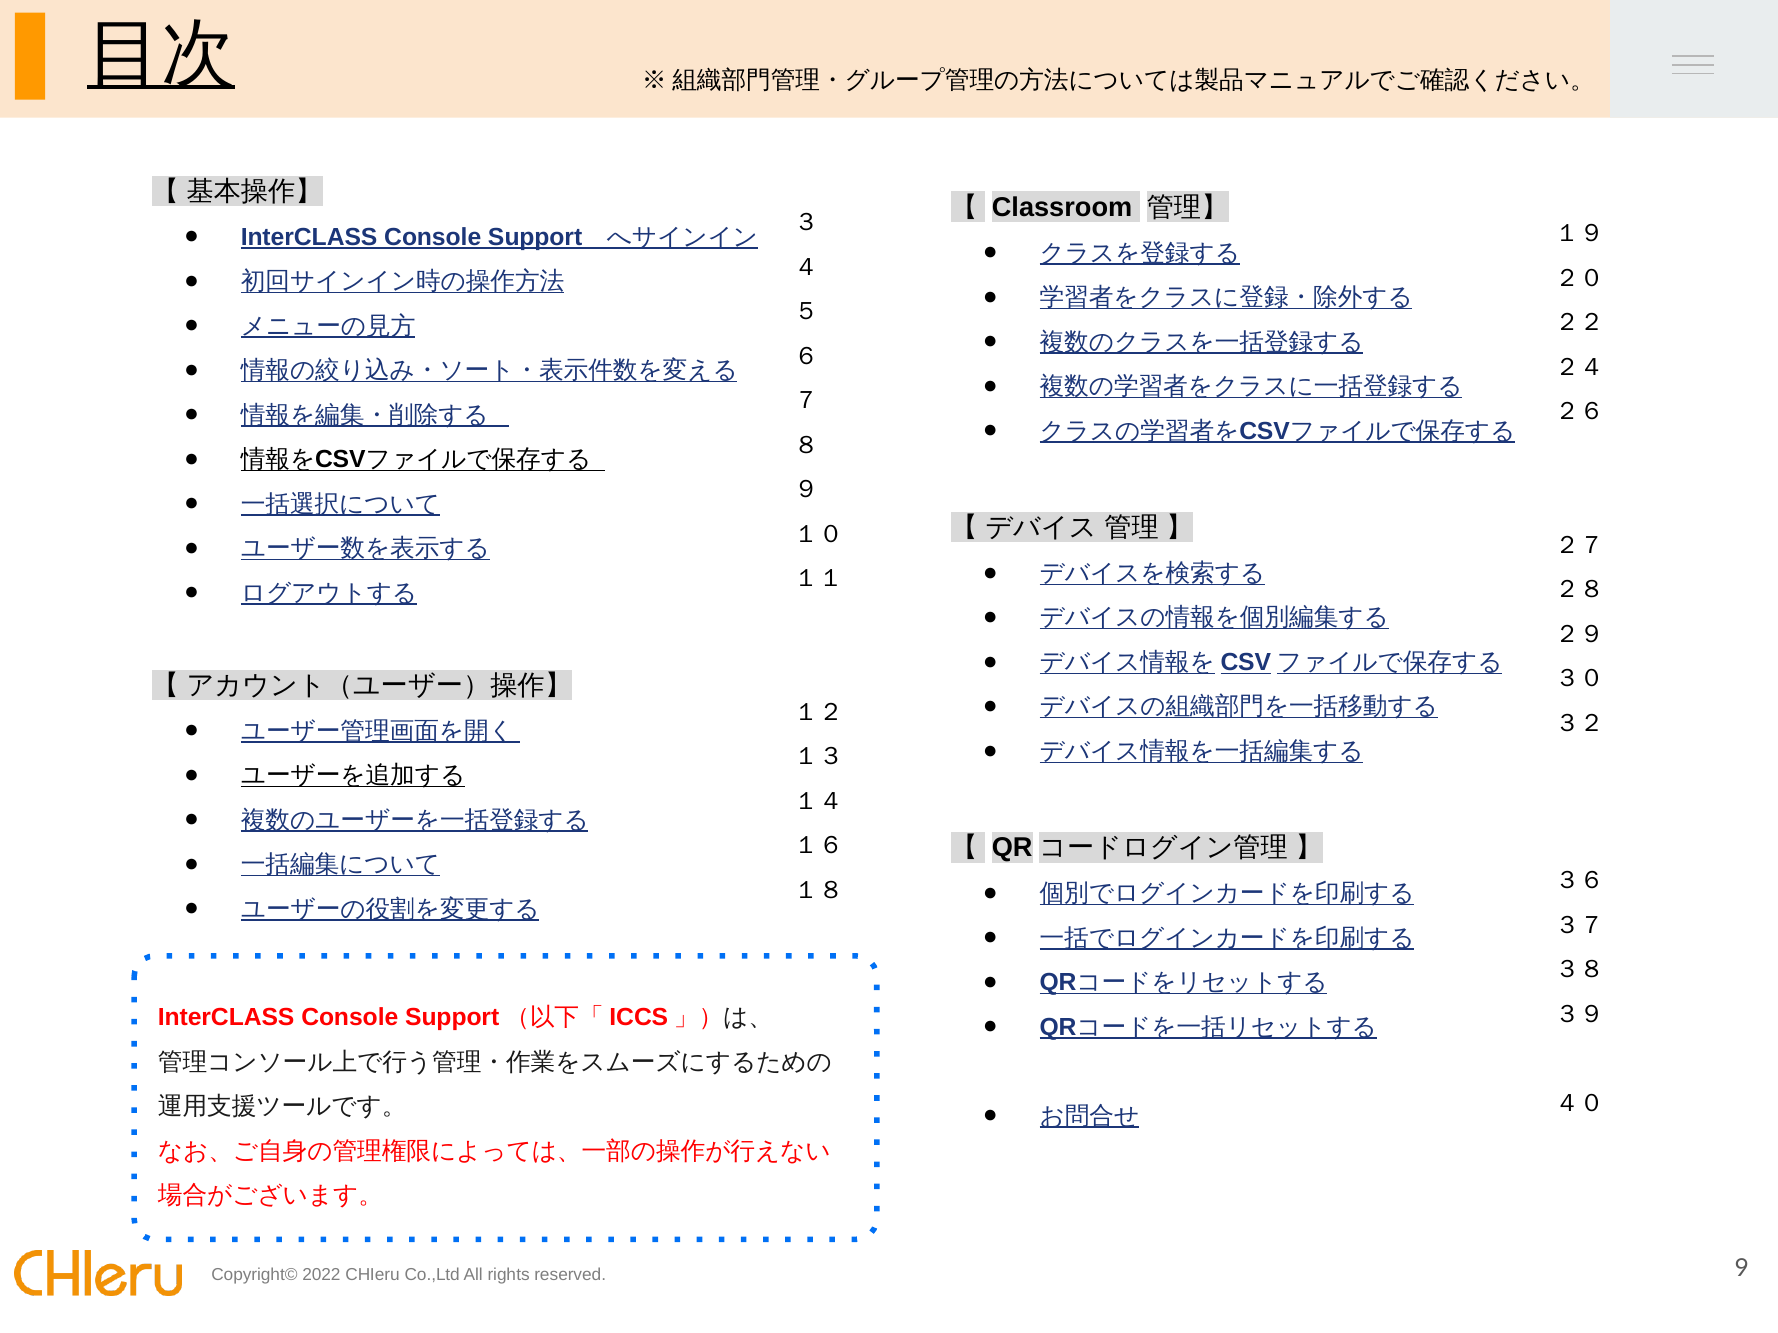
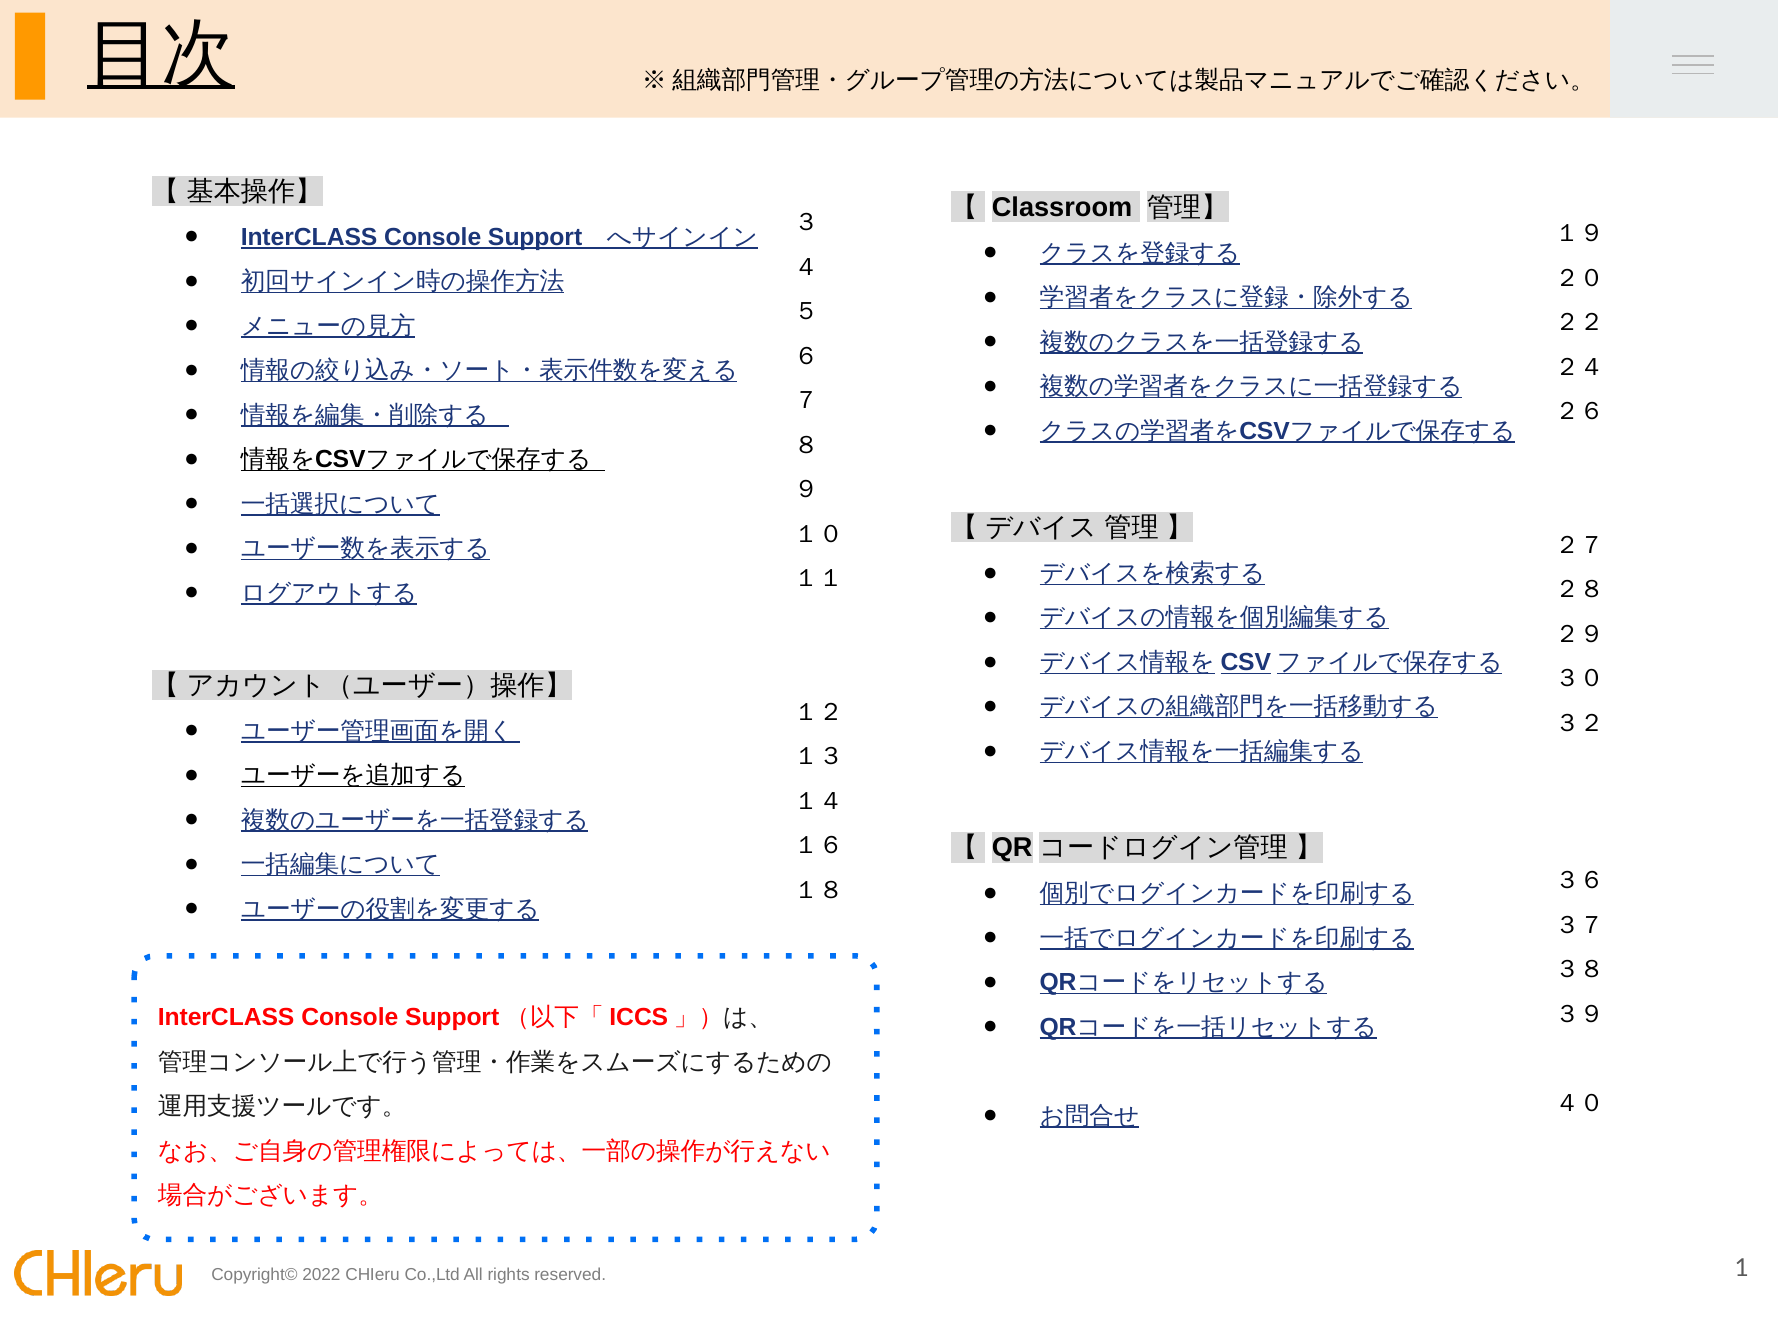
9: 9 -> 1
